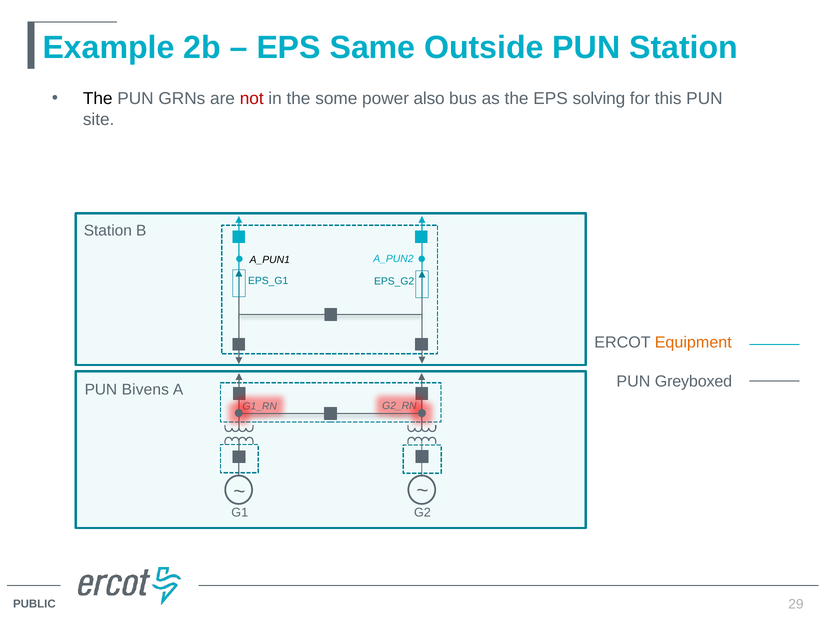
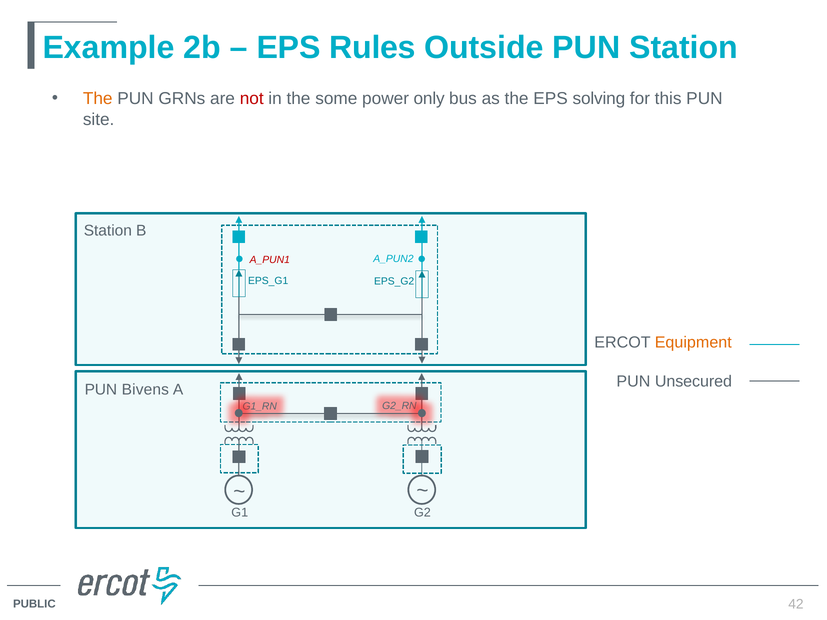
Same: Same -> Rules
The at (98, 99) colour: black -> orange
also: also -> only
A_PUN1 colour: black -> red
Greyboxed: Greyboxed -> Unsecured
29: 29 -> 42
